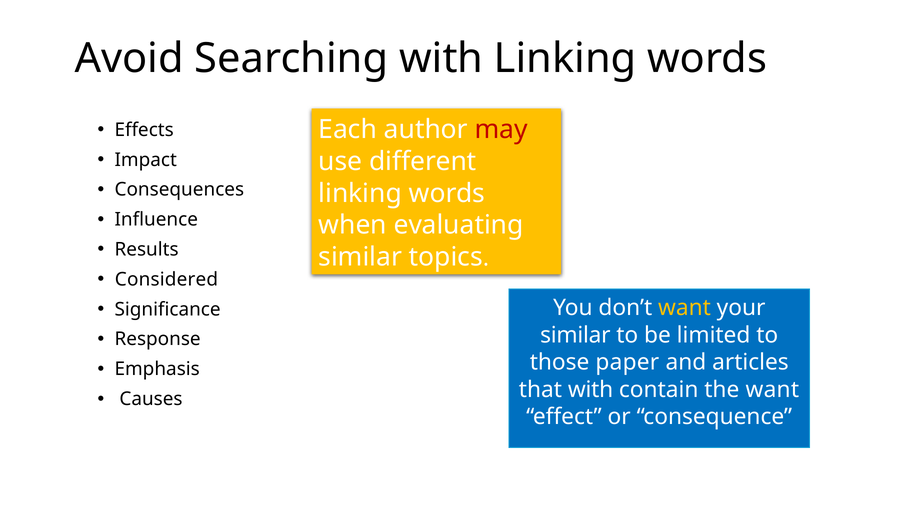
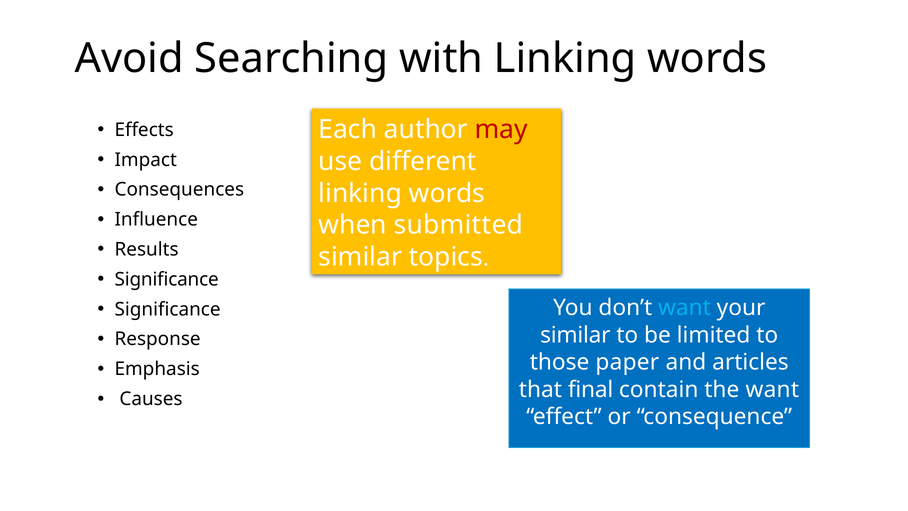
evaluating: evaluating -> submitted
Considered at (166, 279): Considered -> Significance
want at (684, 308) colour: yellow -> light blue
that with: with -> final
